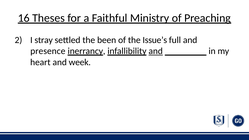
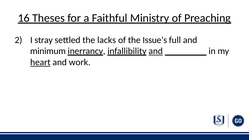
been: been -> lacks
presence: presence -> minimum
heart underline: none -> present
week: week -> work
